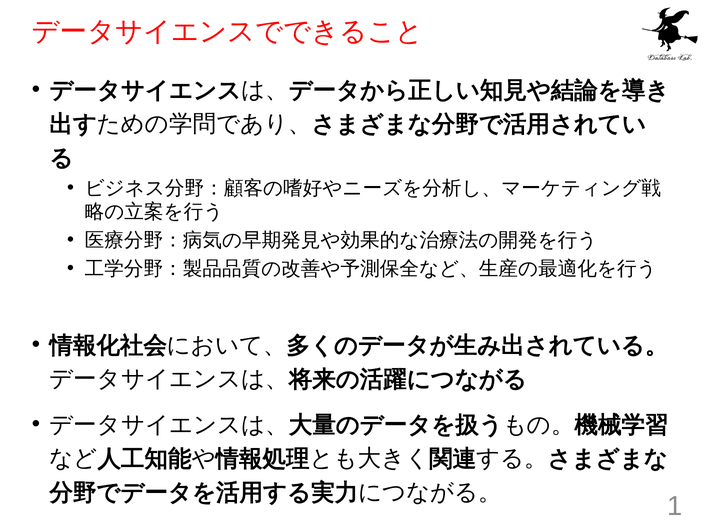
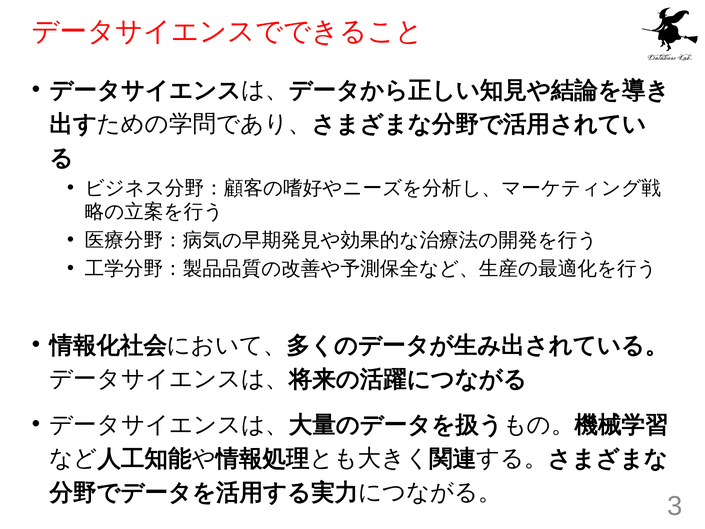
1: 1 -> 3
